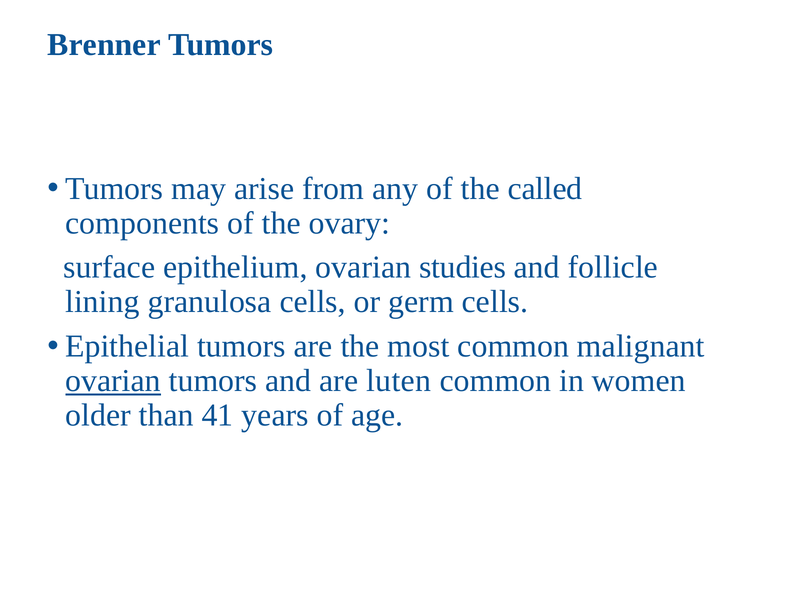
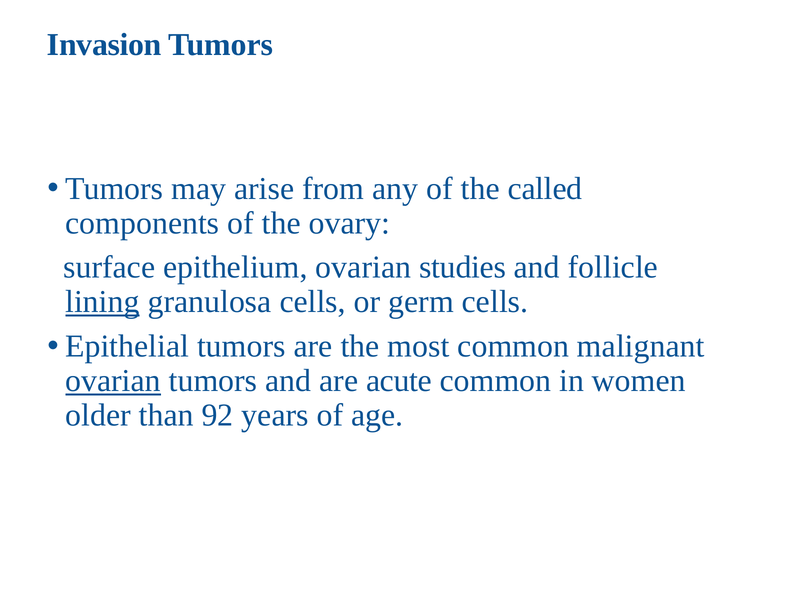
Brenner: Brenner -> Invasion
lining underline: none -> present
luten: luten -> acute
41: 41 -> 92
